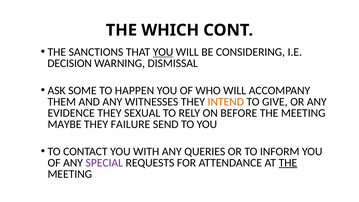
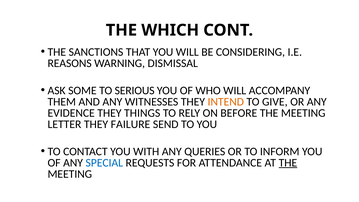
YOU at (163, 52) underline: present -> none
DECISION: DECISION -> REASONS
HAPPEN: HAPPEN -> SERIOUS
SEXUAL: SEXUAL -> THINGS
MAYBE: MAYBE -> LETTER
SPECIAL colour: purple -> blue
